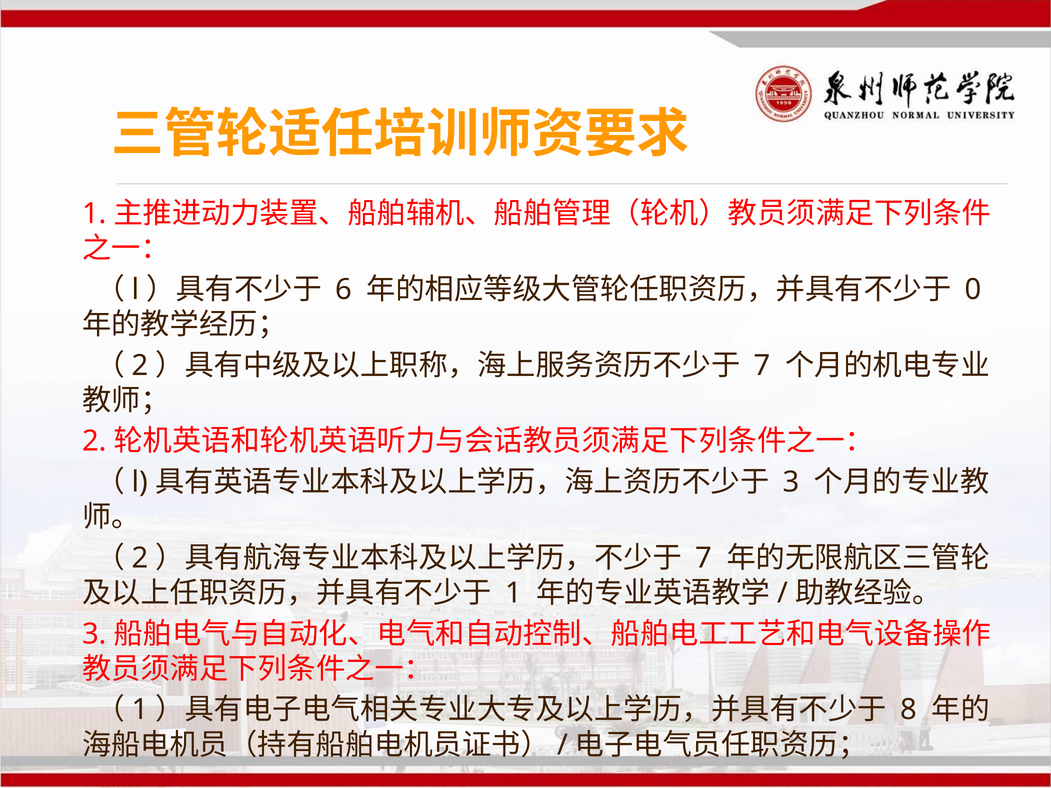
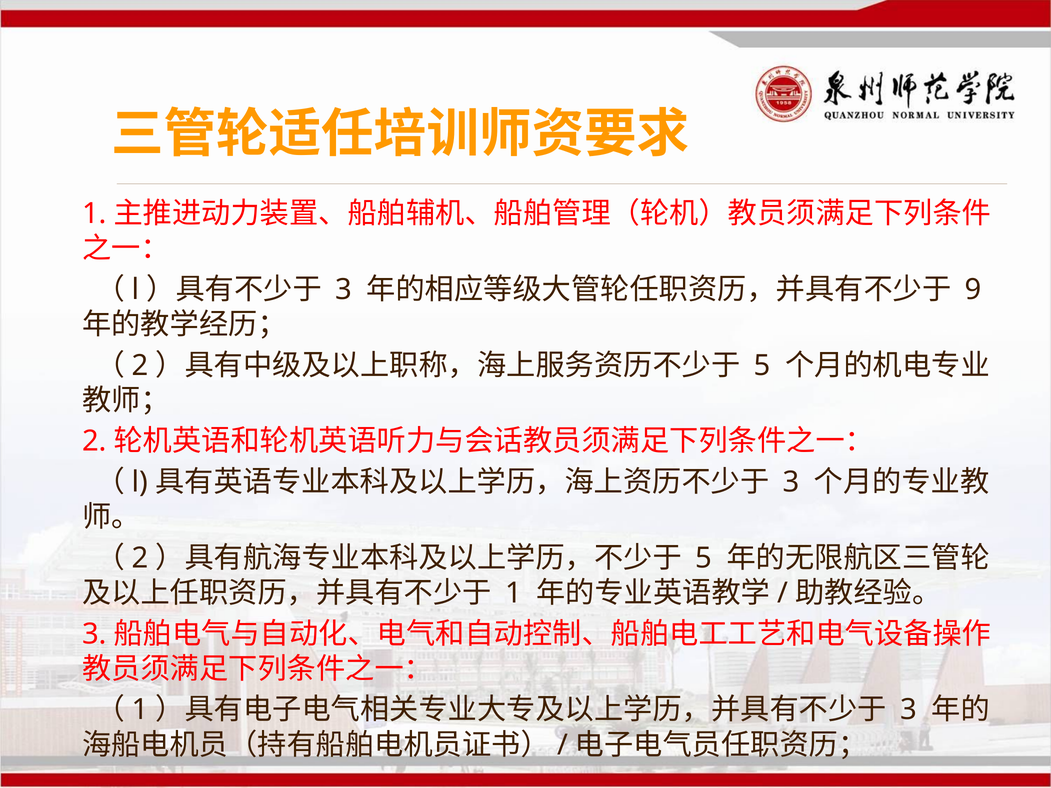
6 at (344, 290): 6 -> 3
0: 0 -> 9
7 at (762, 365): 7 -> 5
7 at (704, 558): 7 -> 5
8 at (909, 710): 8 -> 3
